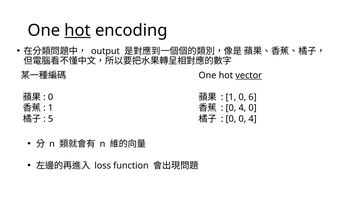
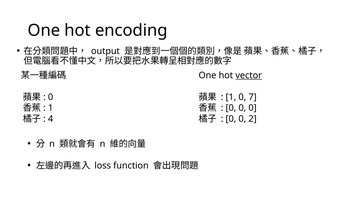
hot at (78, 30) underline: present -> none
6: 6 -> 7
4 at (242, 108): 4 -> 0
5: 5 -> 4
0 0 4: 4 -> 2
